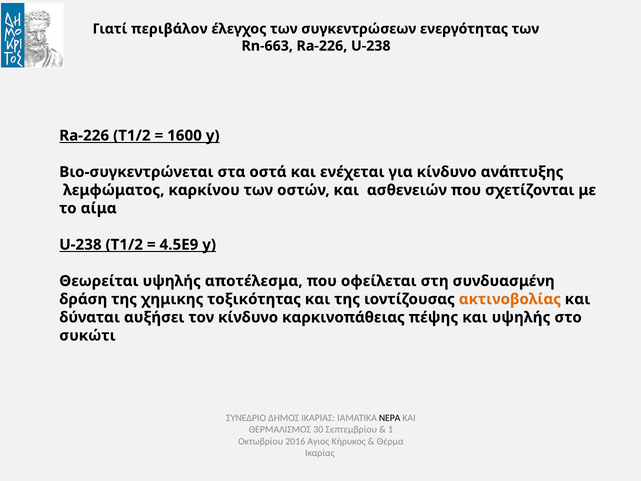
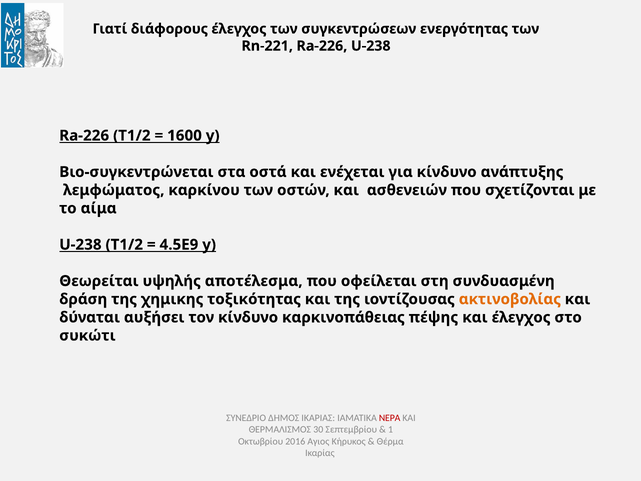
περιβάλον: περιβάλον -> διάφορους
Rn-663: Rn-663 -> Rn-221
και υψηλής: υψηλής -> έλεγχος
ΝΕΡΑ colour: black -> red
